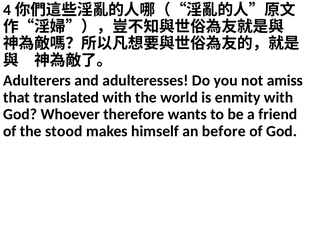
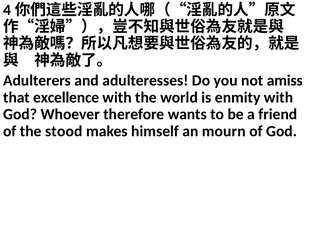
translated: translated -> excellence
before: before -> mourn
